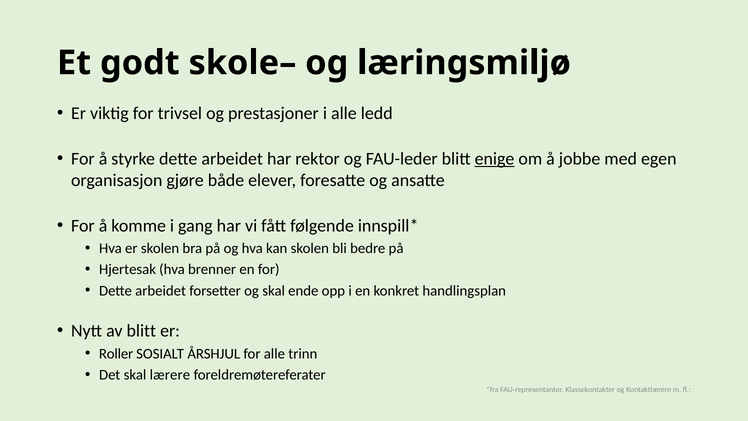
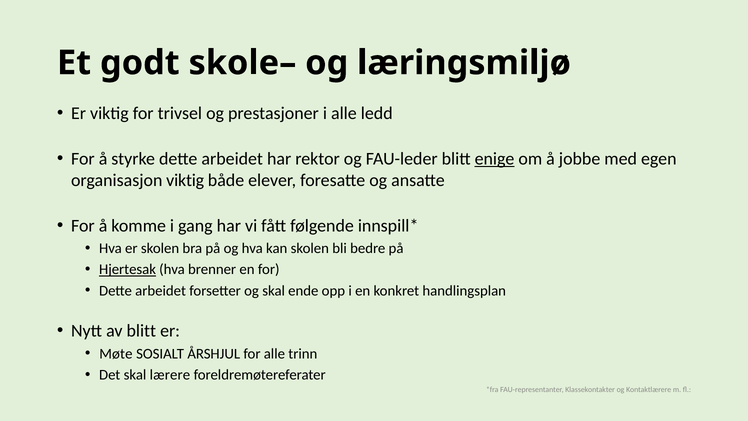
organisasjon gjøre: gjøre -> viktig
Hjertesak underline: none -> present
Roller: Roller -> Møte
